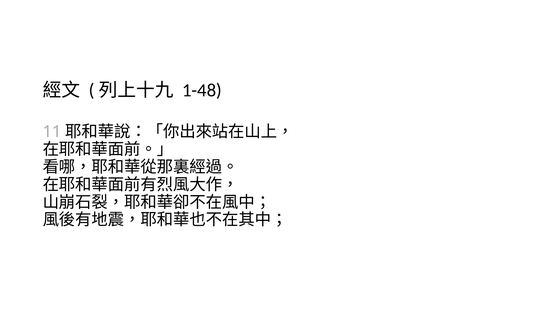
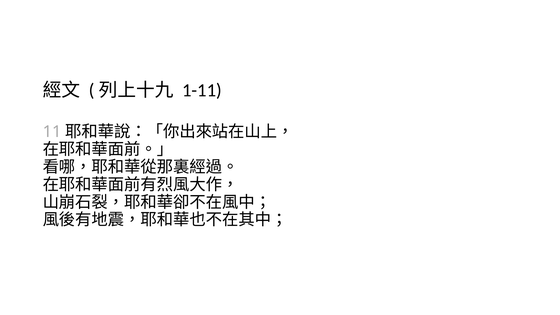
1-48: 1-48 -> 1-11
